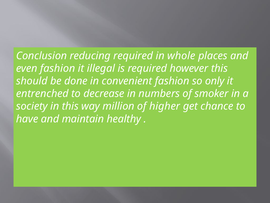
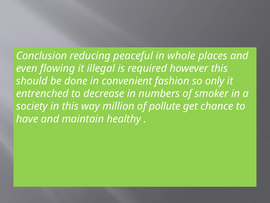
reducing required: required -> peaceful
even fashion: fashion -> flowing
higher: higher -> pollute
